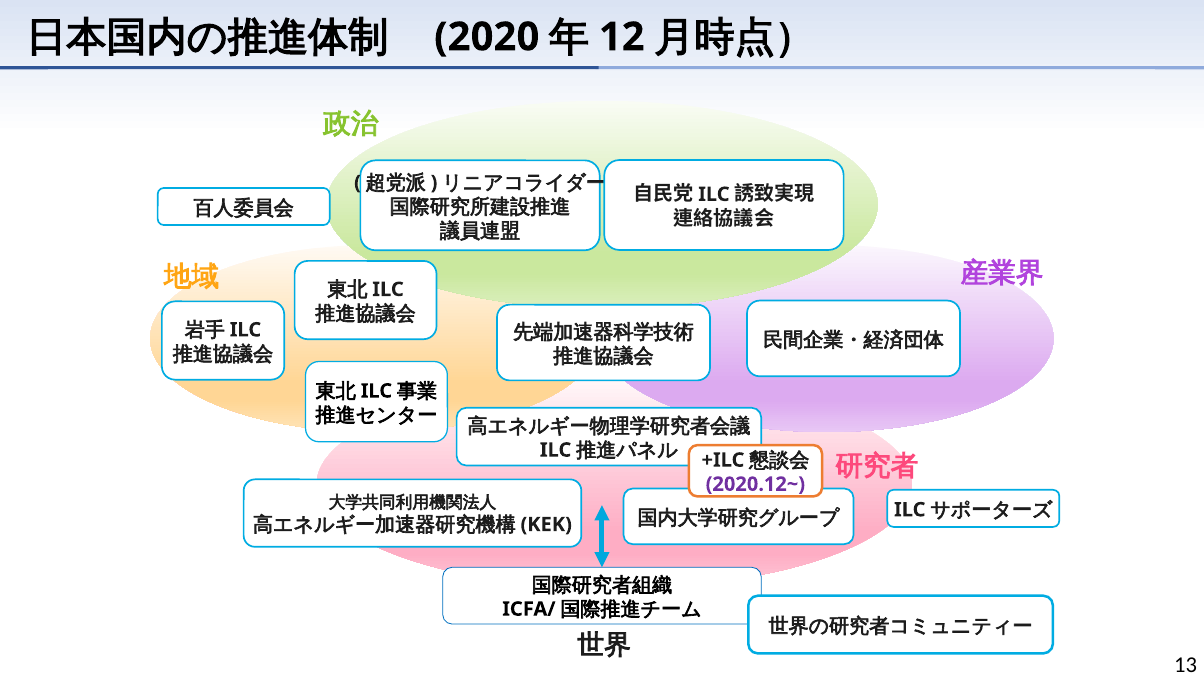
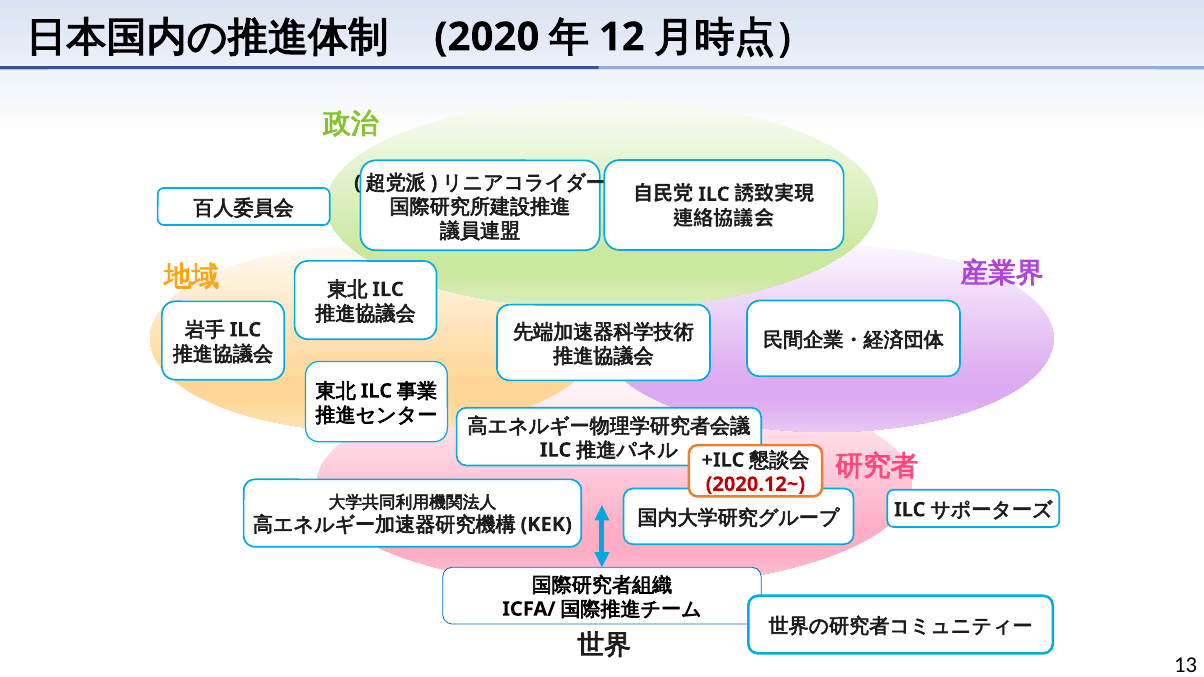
2020.12~ colour: purple -> red
